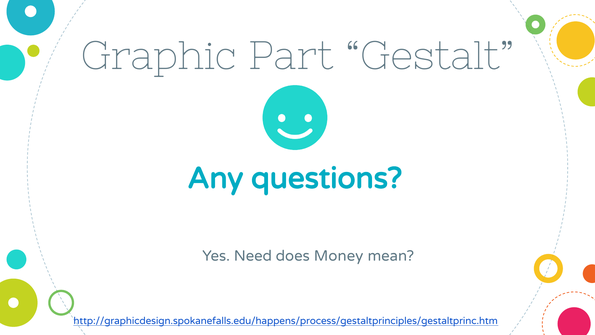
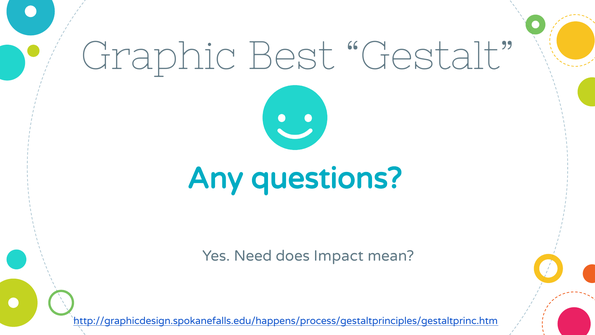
Part: Part -> Best
Money: Money -> Impact
